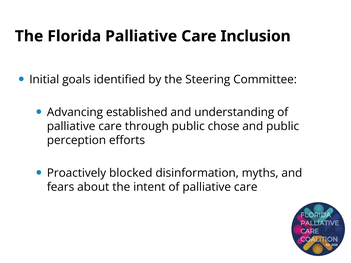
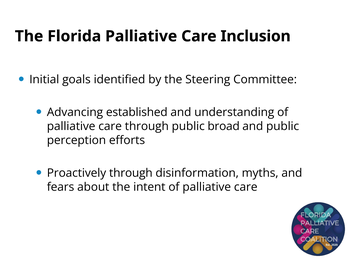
chose: chose -> broad
Proactively blocked: blocked -> through
